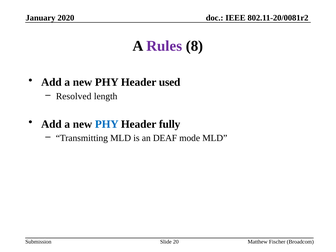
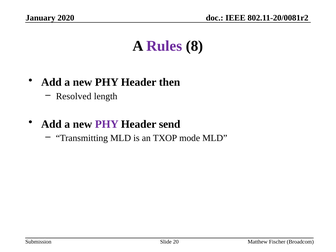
used: used -> then
PHY at (107, 124) colour: blue -> purple
fully: fully -> send
DEAF: DEAF -> TXOP
